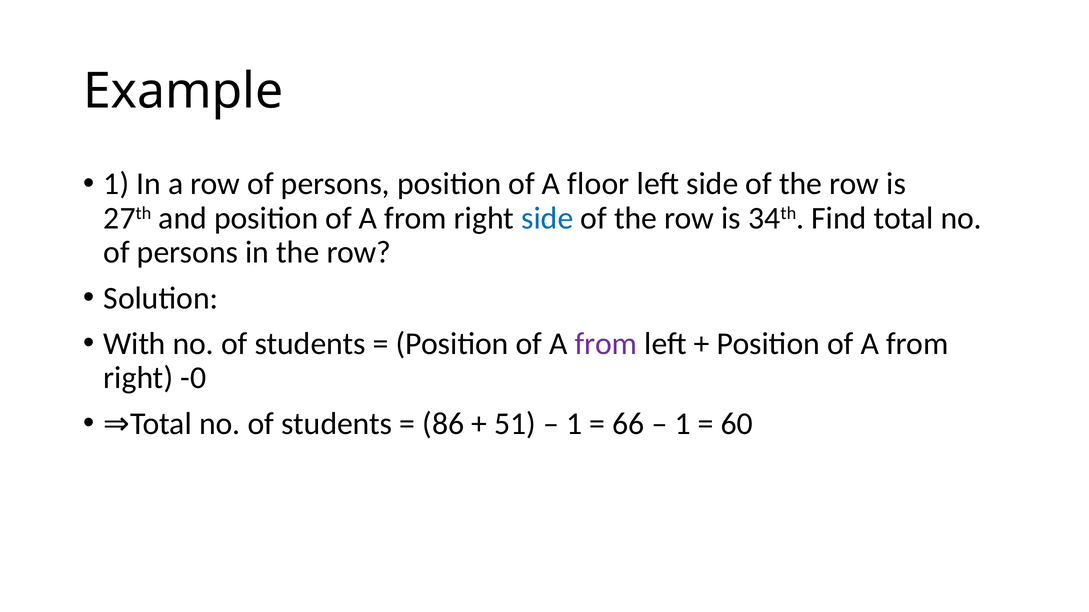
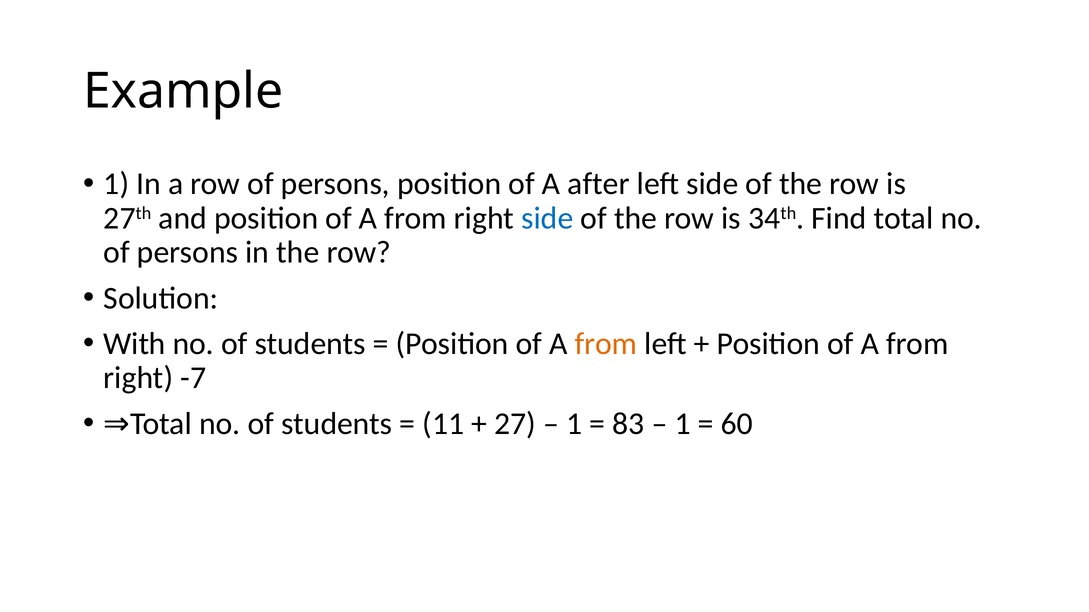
floor: floor -> after
from at (606, 344) colour: purple -> orange
-0: -0 -> -7
86: 86 -> 11
51: 51 -> 27
66: 66 -> 83
